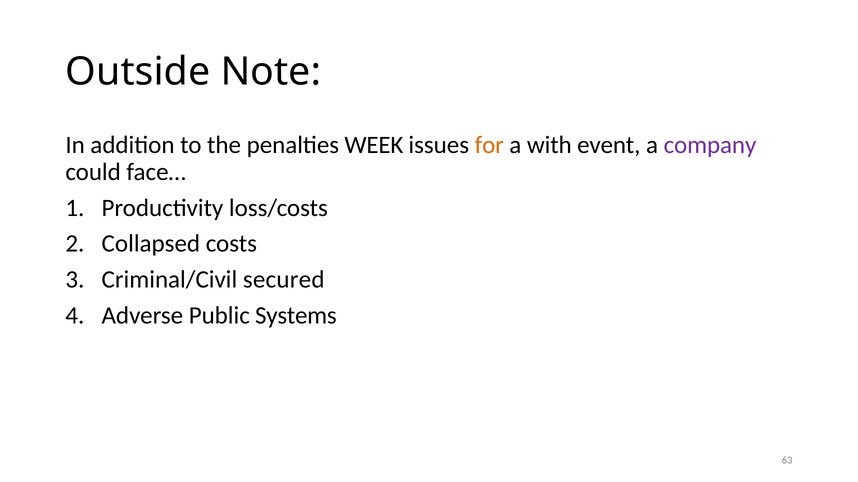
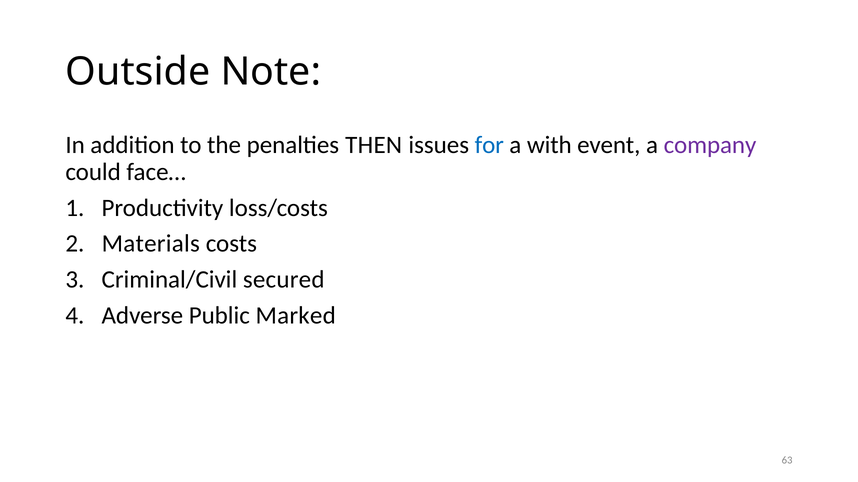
WEEK: WEEK -> THEN
for colour: orange -> blue
Collapsed: Collapsed -> Materials
Systems: Systems -> Marked
